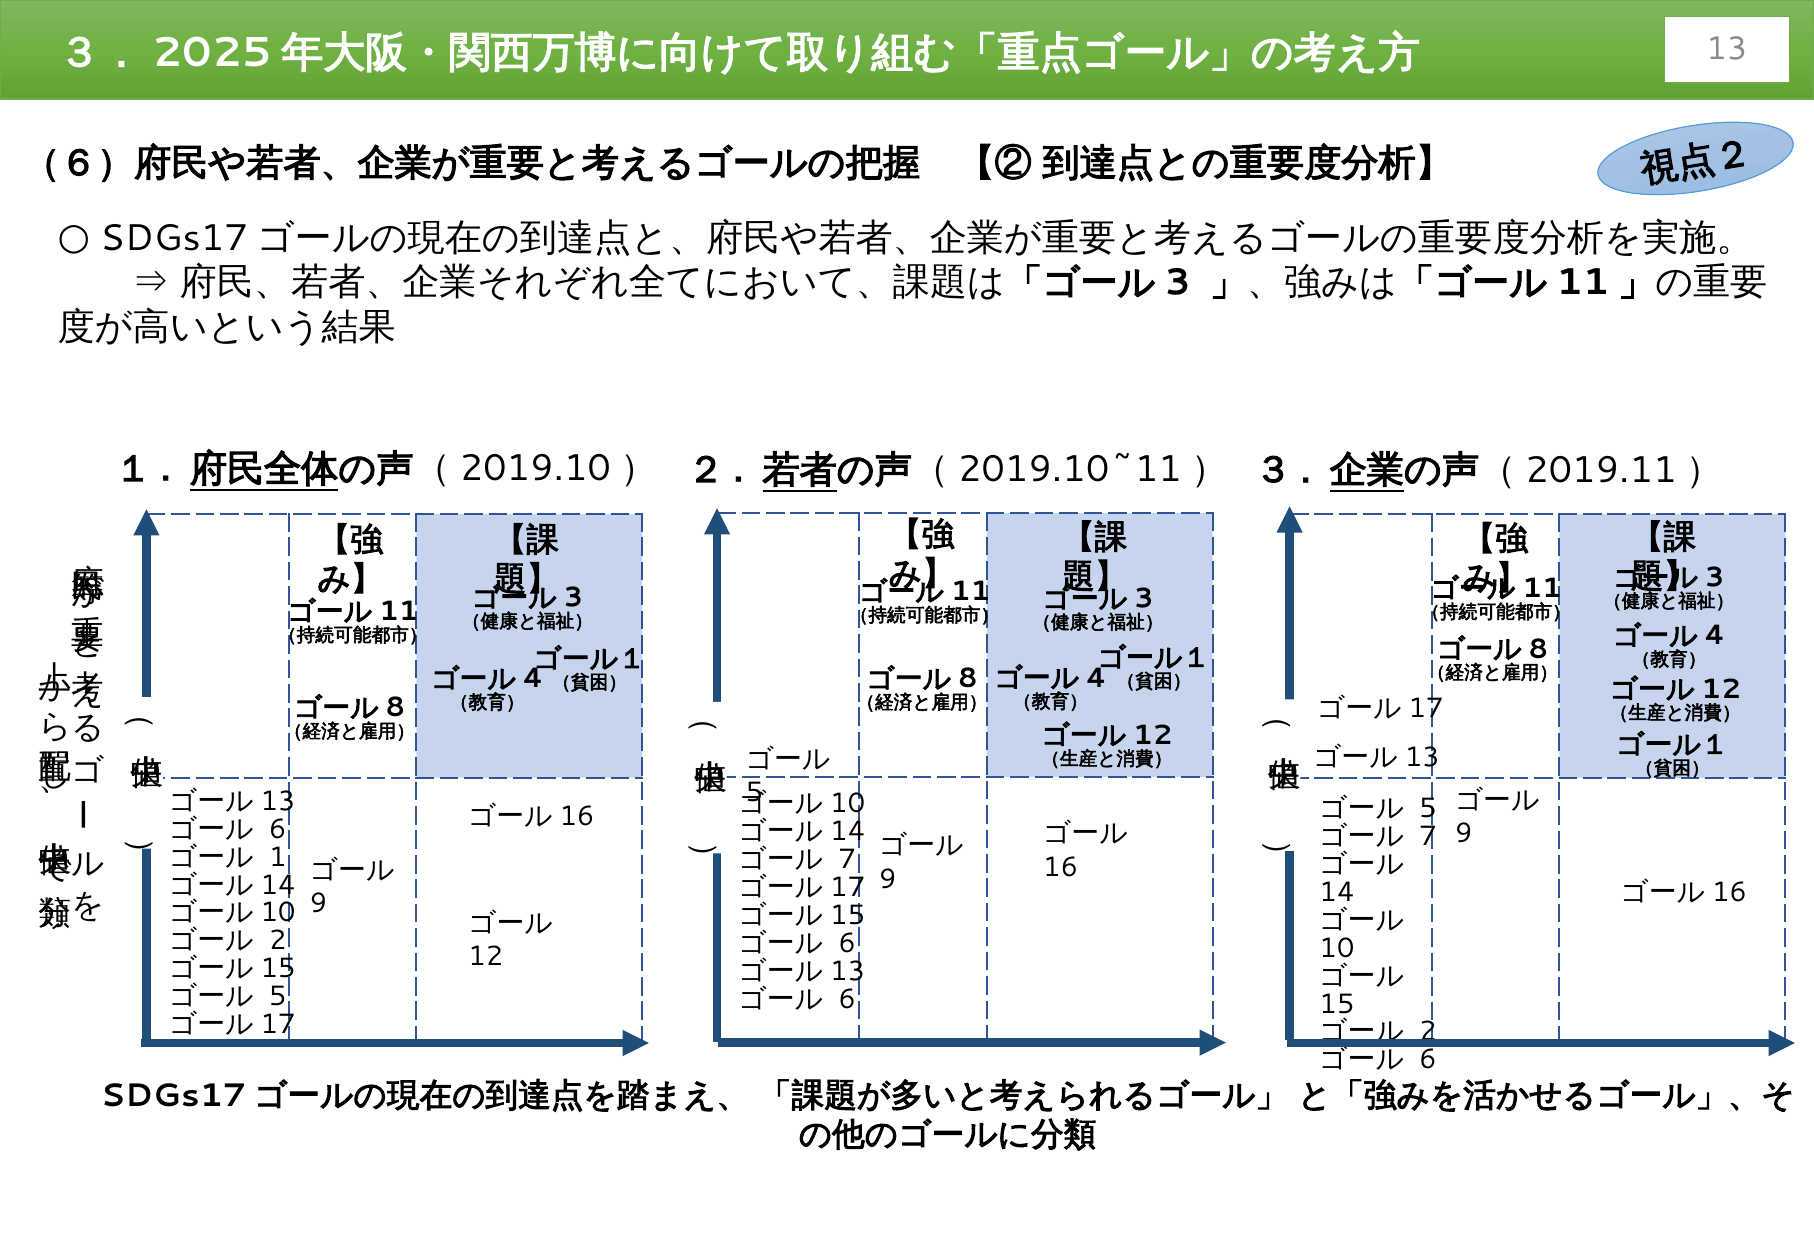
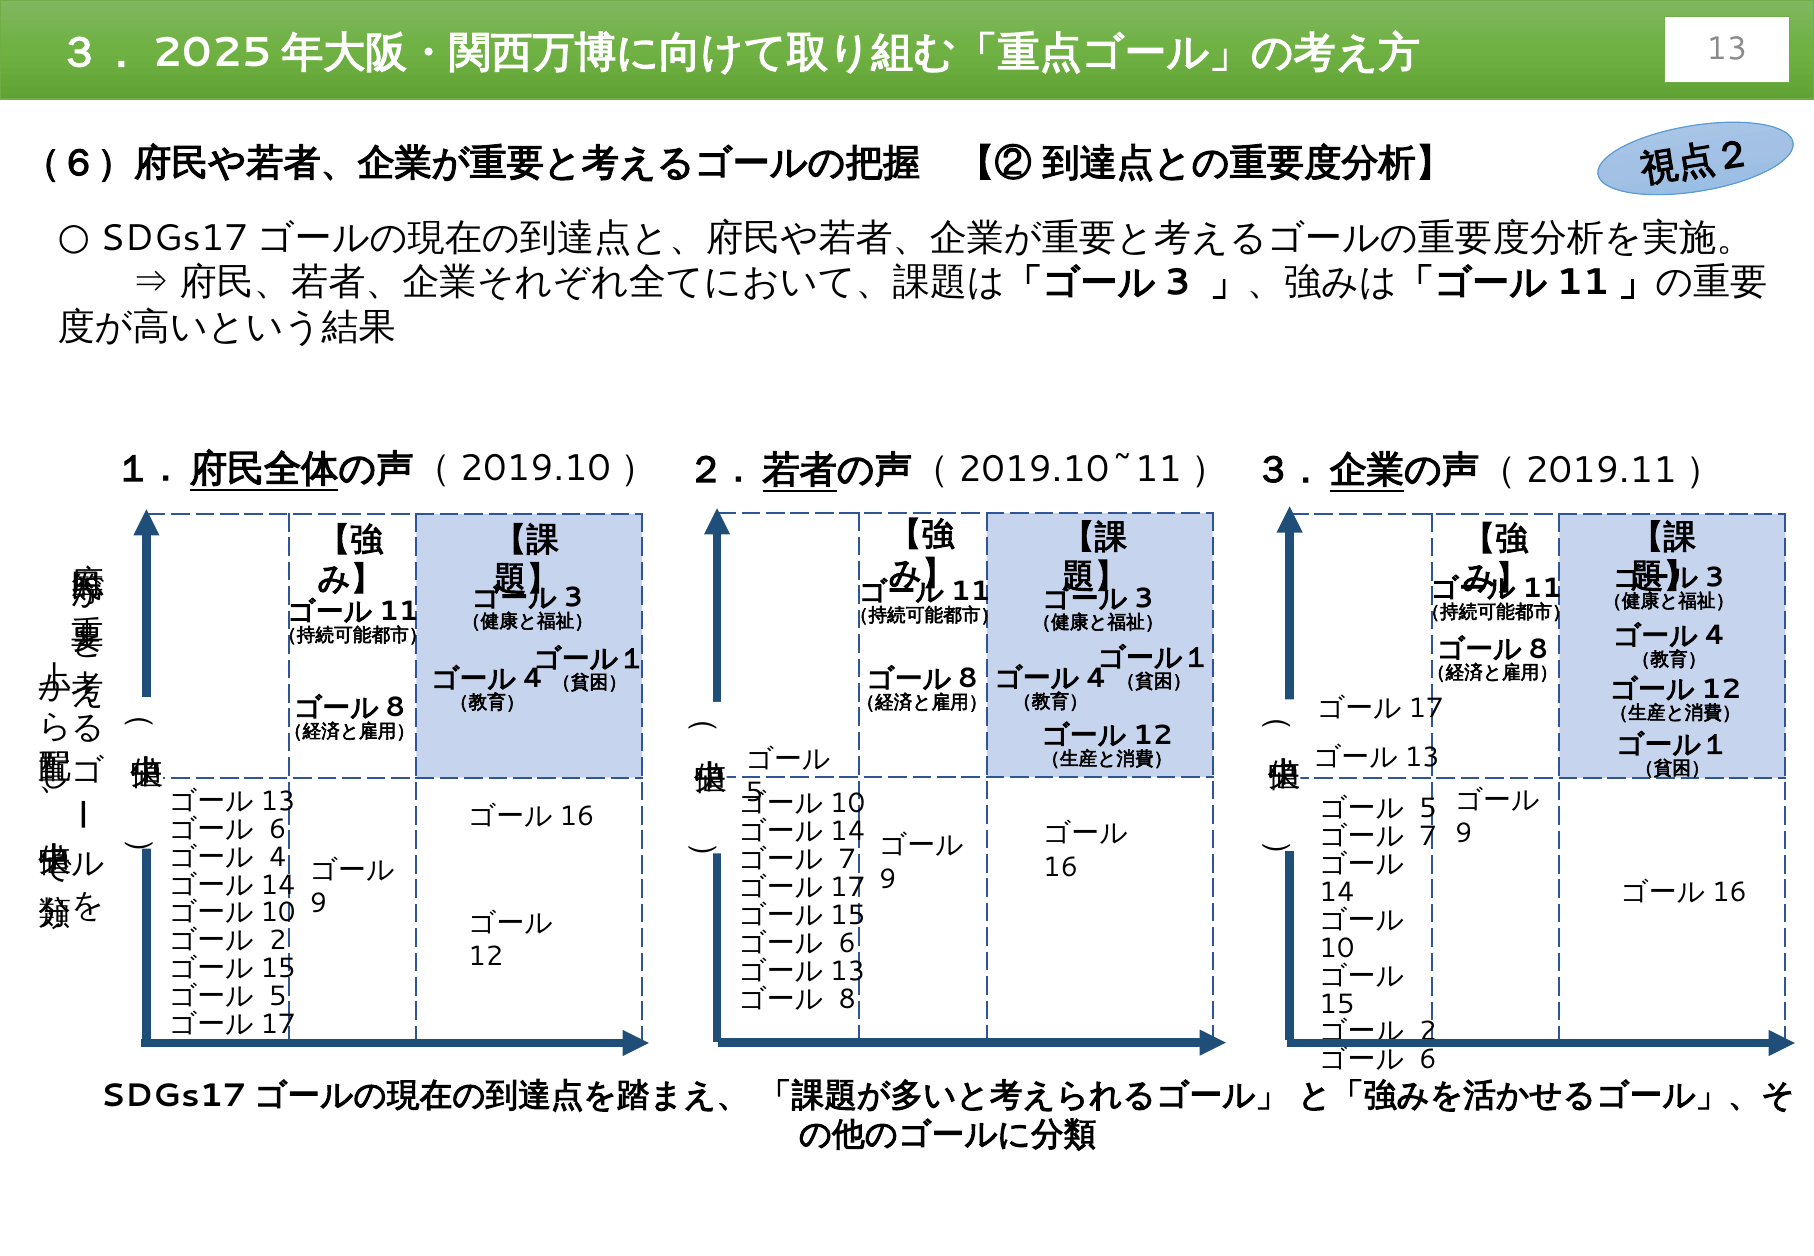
1: 1 -> 4
6 at (847, 999): 6 -> 8
